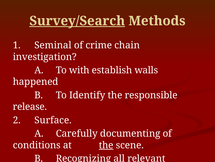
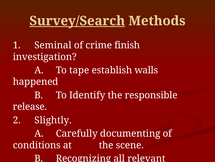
chain: chain -> finish
with: with -> tape
Surface: Surface -> Slightly
the at (106, 145) underline: present -> none
